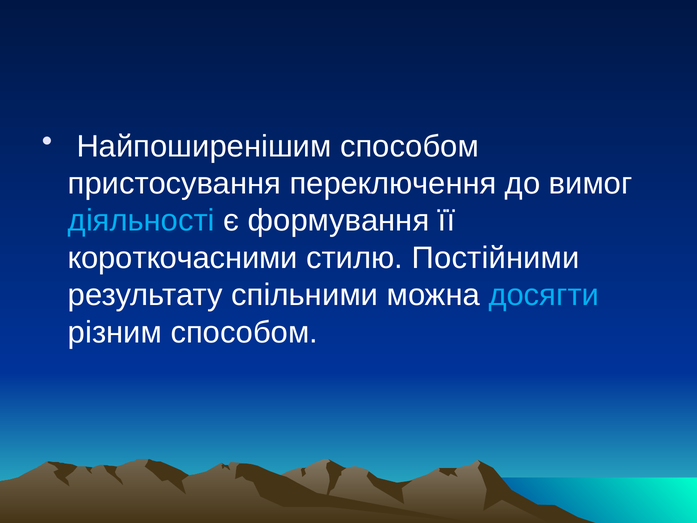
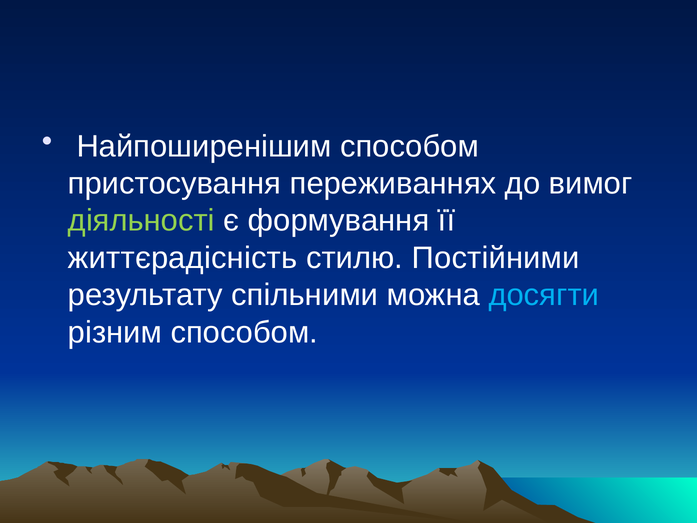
переключення: переключення -> переживаннях
діяльності colour: light blue -> light green
короткочасними: короткочасними -> життєрадісність
